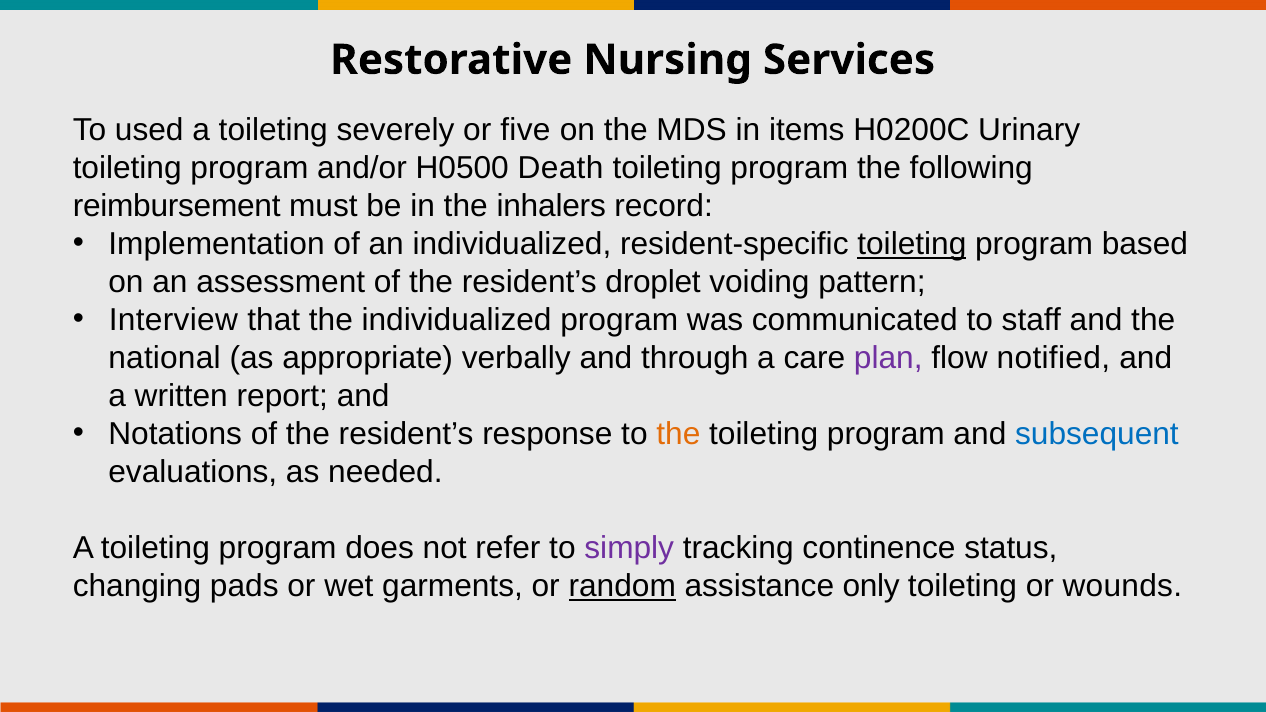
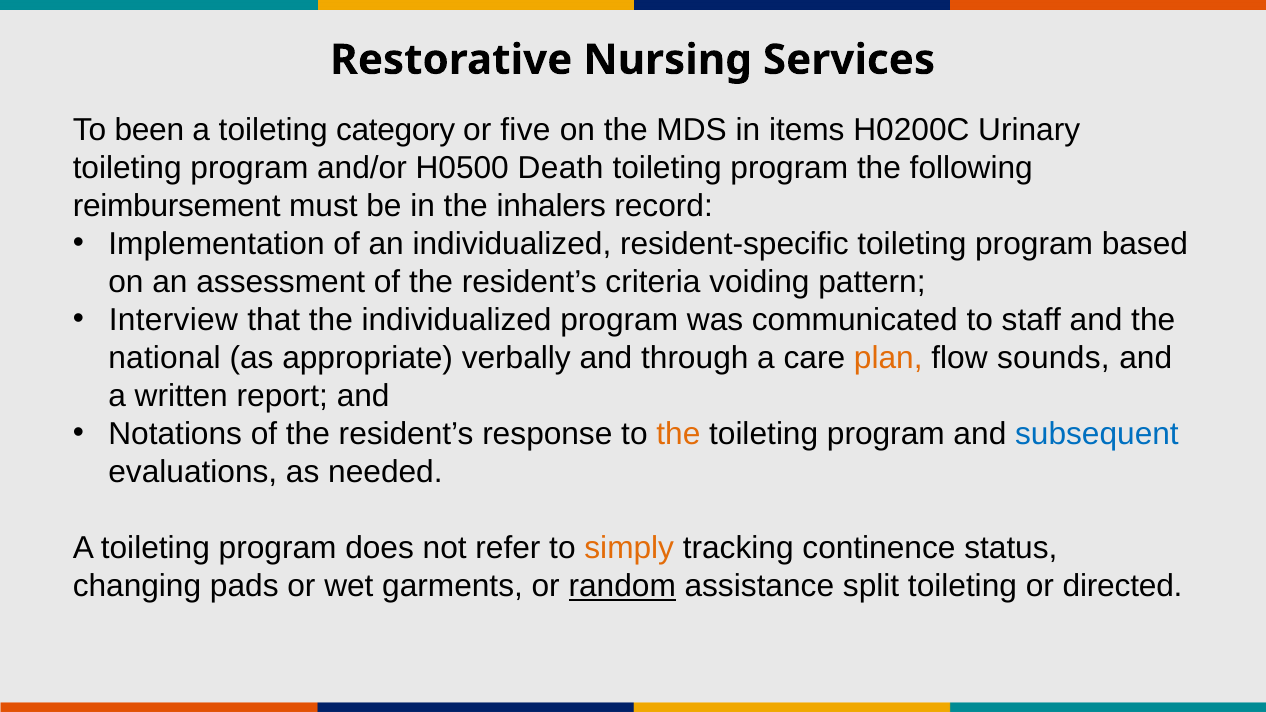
used: used -> been
severely: severely -> category
toileting at (912, 244) underline: present -> none
droplet: droplet -> criteria
plan colour: purple -> orange
notified: notified -> sounds
simply colour: purple -> orange
only: only -> split
wounds: wounds -> directed
